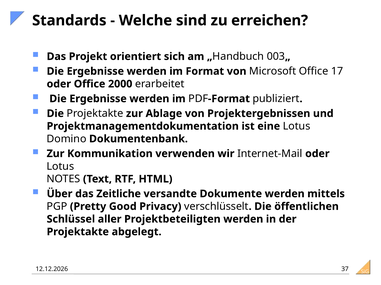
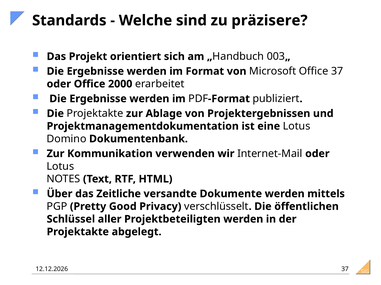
erreichen: erreichen -> präzisere
Office 17: 17 -> 37
